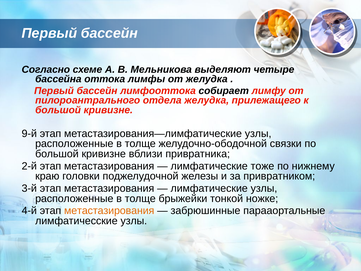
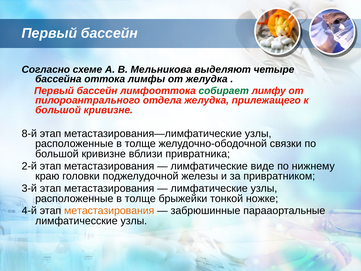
собирает colour: black -> green
9-й: 9-й -> 8-й
тоже: тоже -> виде
